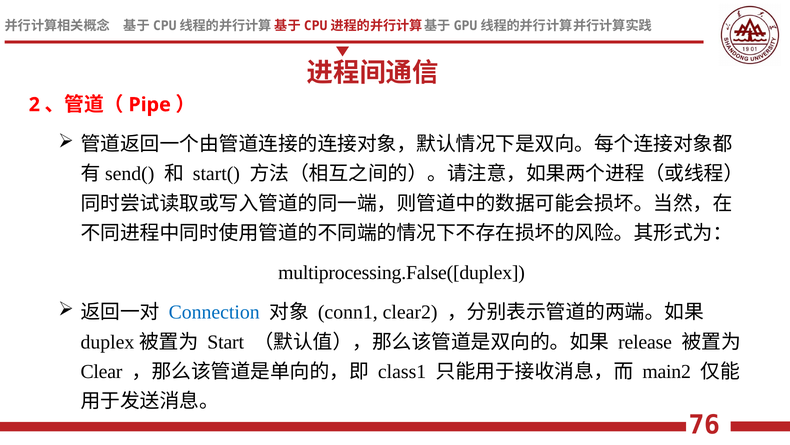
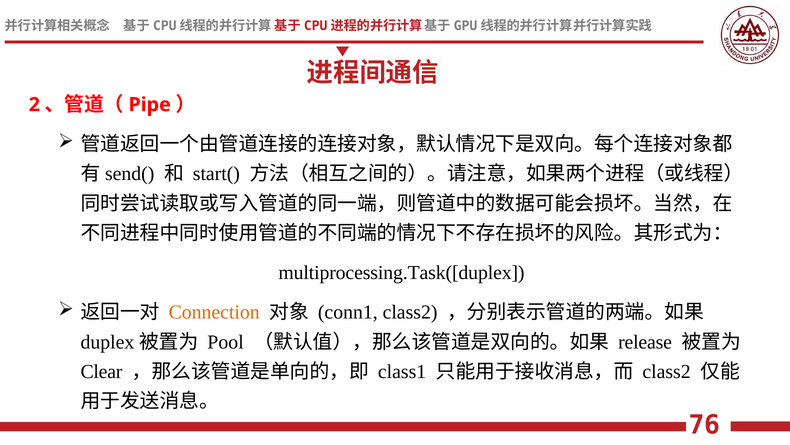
multiprocessing.False([duplex: multiprocessing.False([duplex -> multiprocessing.Task([duplex
Connection colour: blue -> orange
conn1 clear2: clear2 -> class2
Start: Start -> Pool
main2 at (667, 371): main2 -> class2
